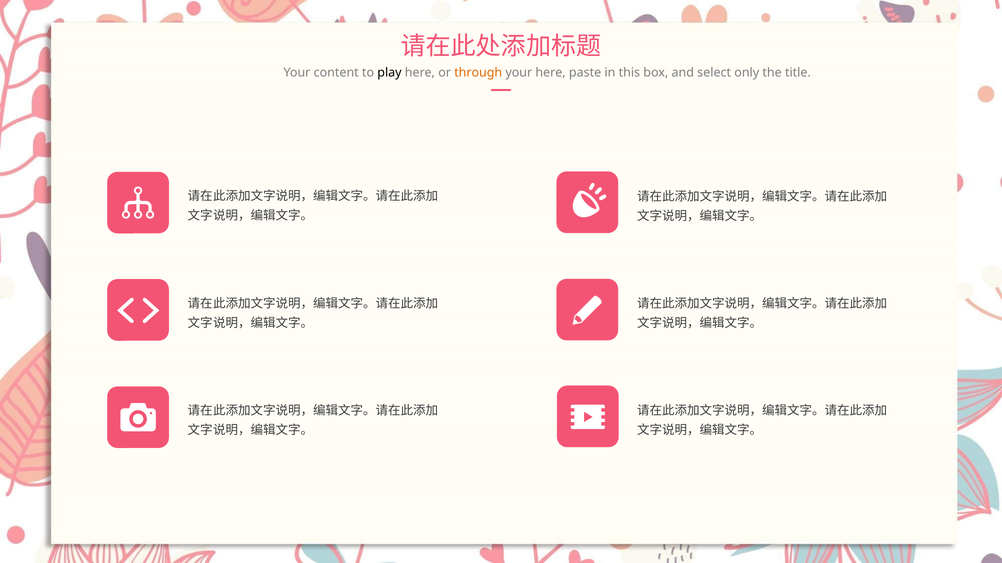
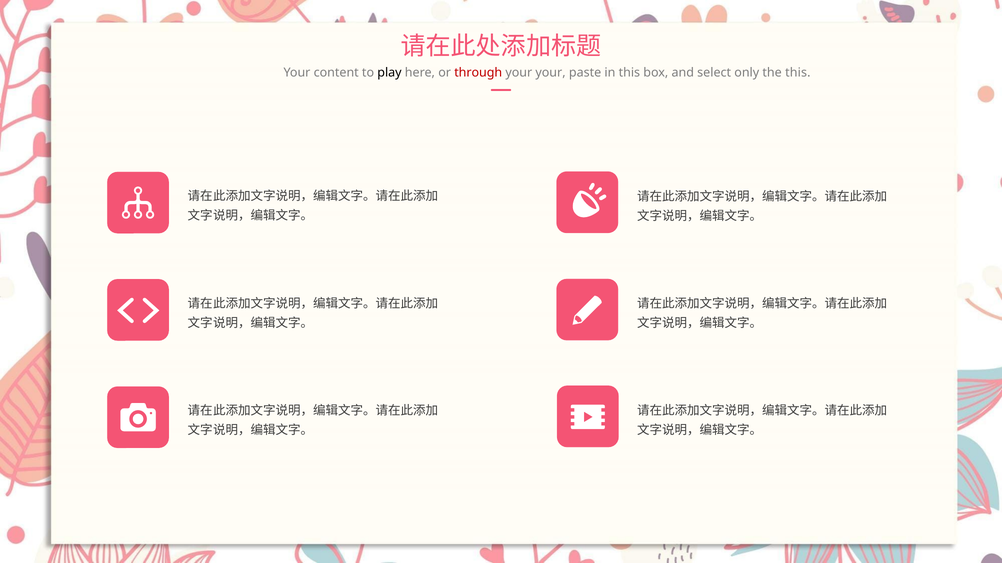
through colour: orange -> red
your here: here -> your
the title: title -> this
